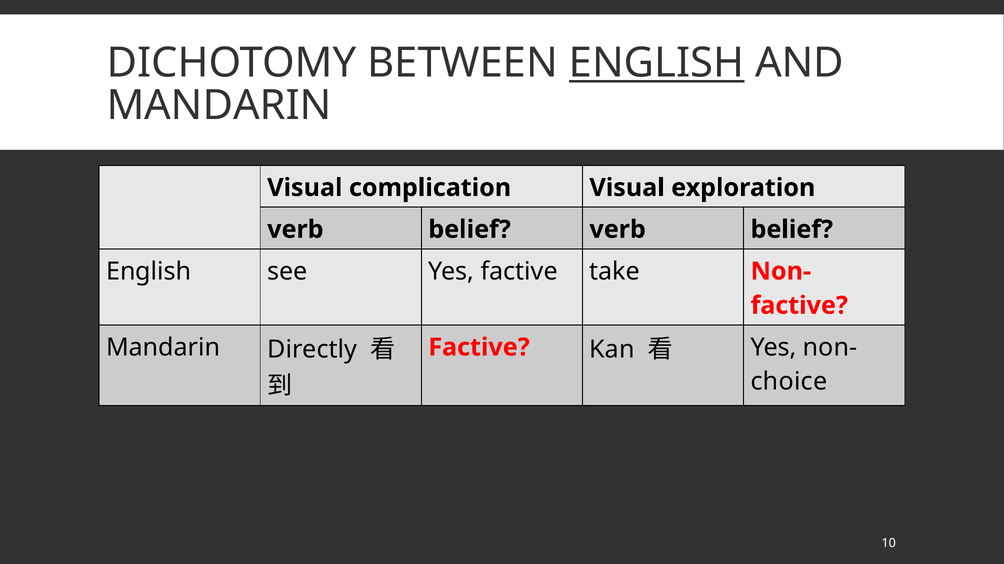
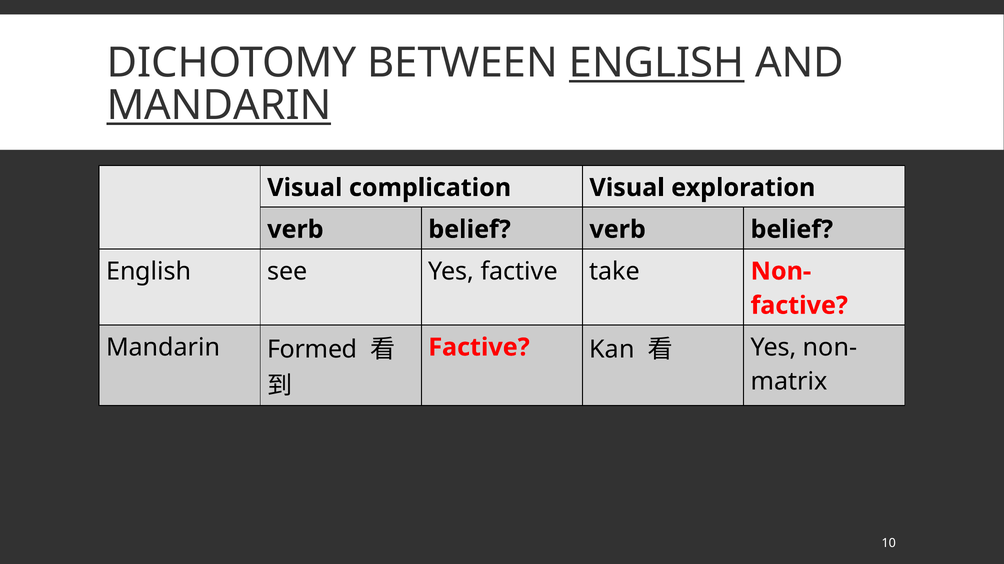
MANDARIN at (219, 106) underline: none -> present
Directly: Directly -> Formed
choice: choice -> matrix
